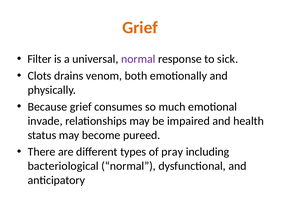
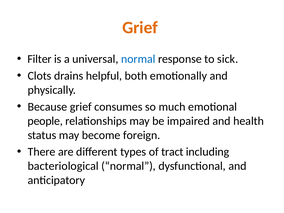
normal at (138, 59) colour: purple -> blue
venom: venom -> helpful
invade: invade -> people
pureed: pureed -> foreign
pray: pray -> tract
